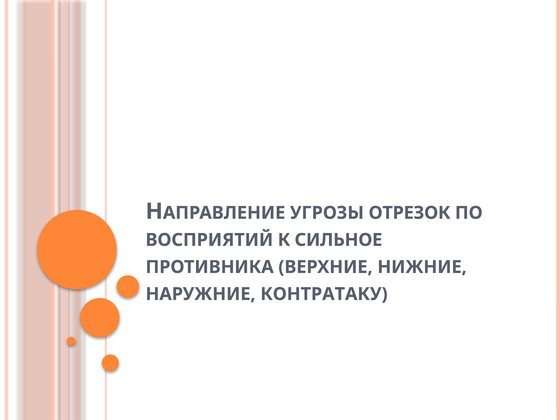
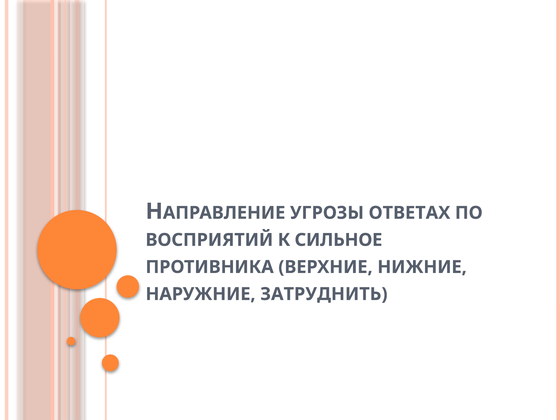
ОТРЕЗОК: ОТРЕЗОК -> ОТВЕТАХ
КОНТРАТАКУ: КОНТРАТАКУ -> ЗАТРУДНИТЬ
